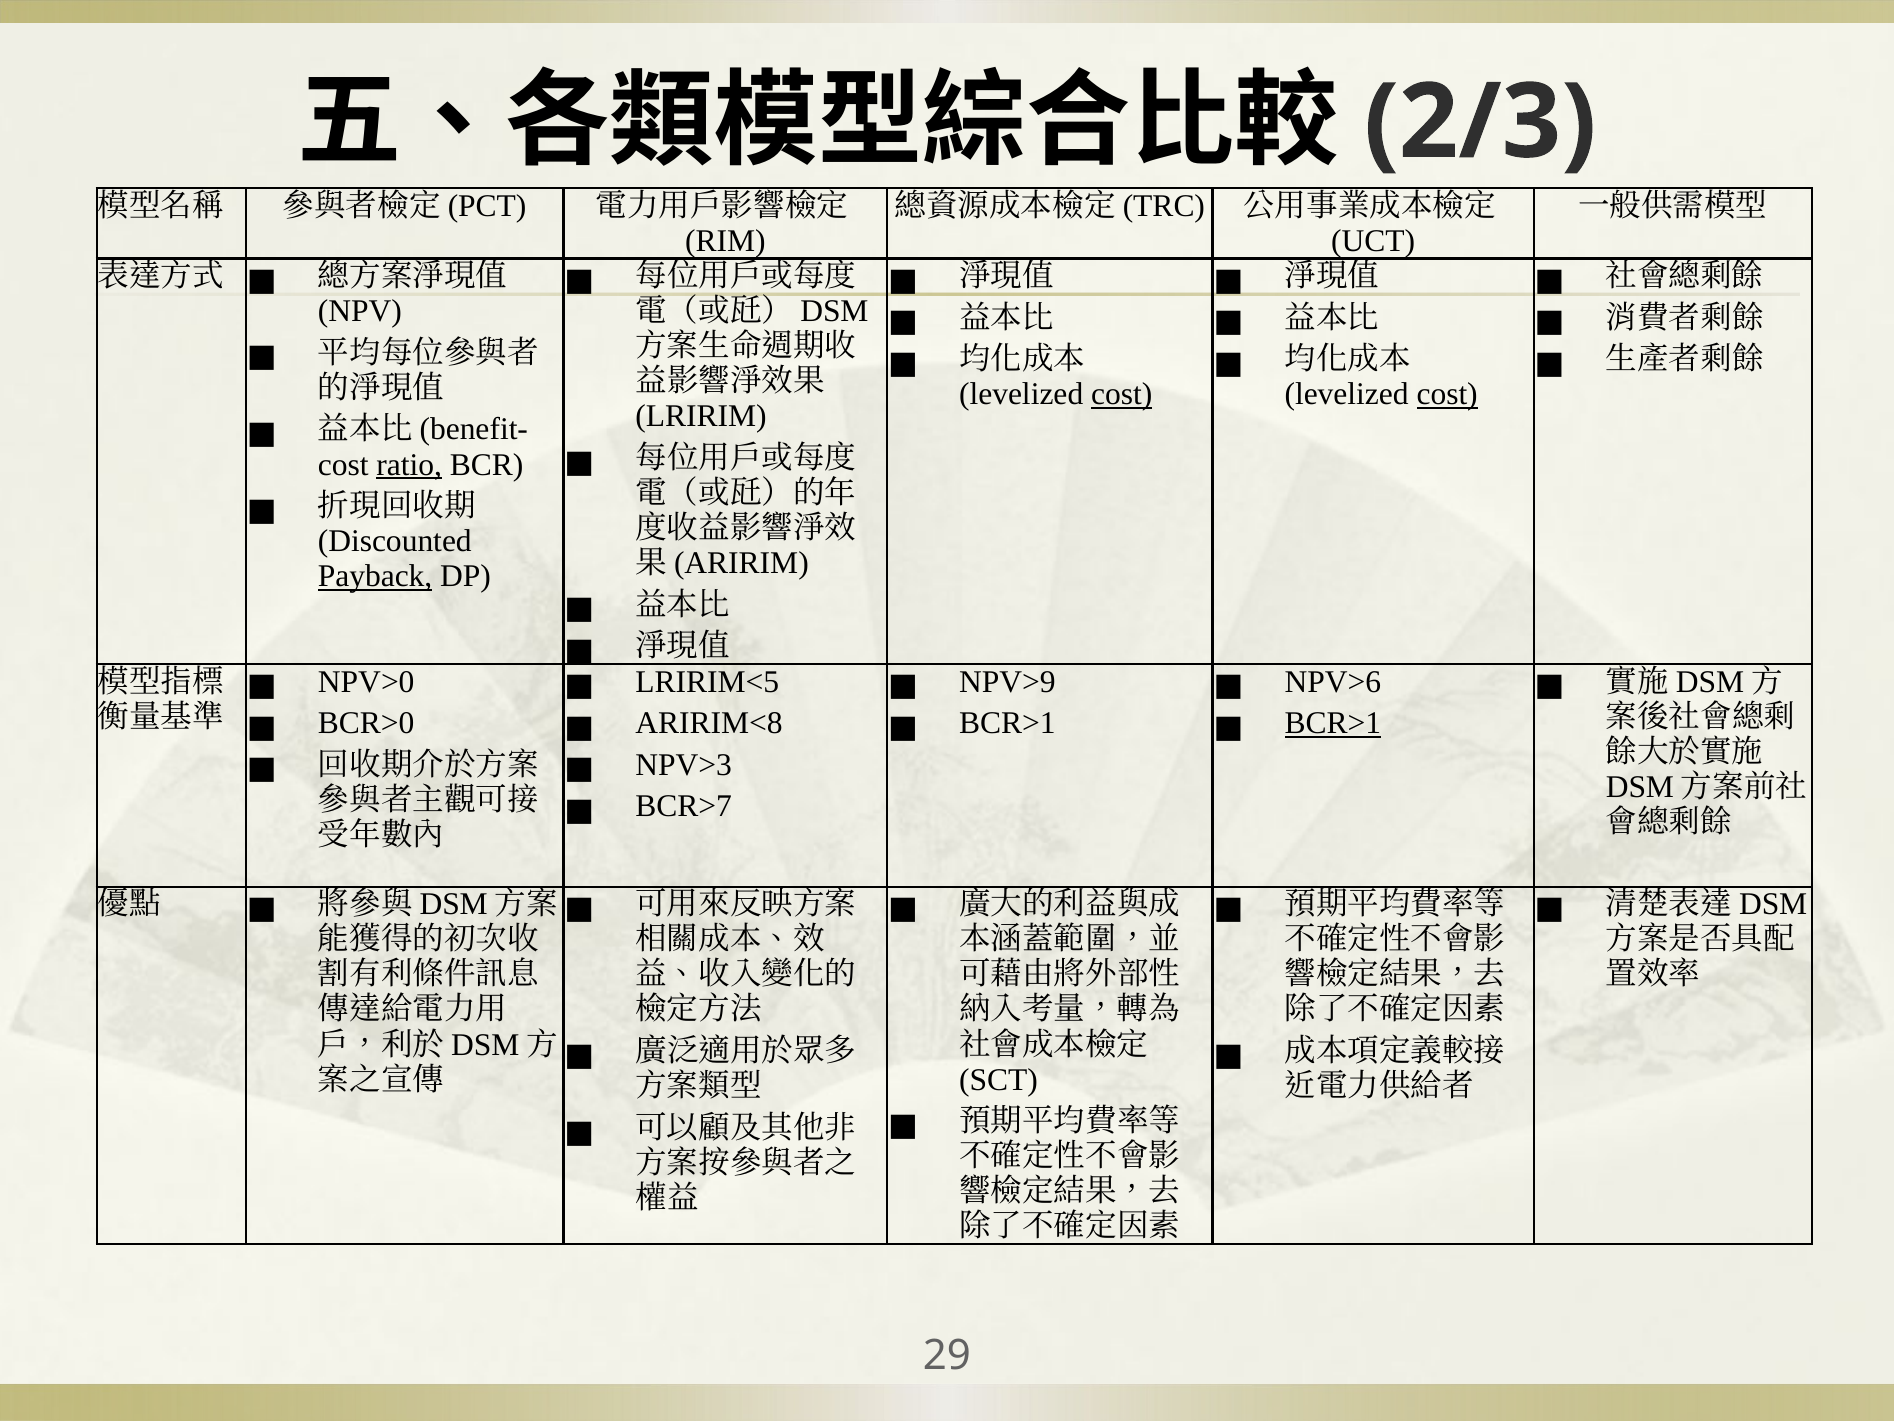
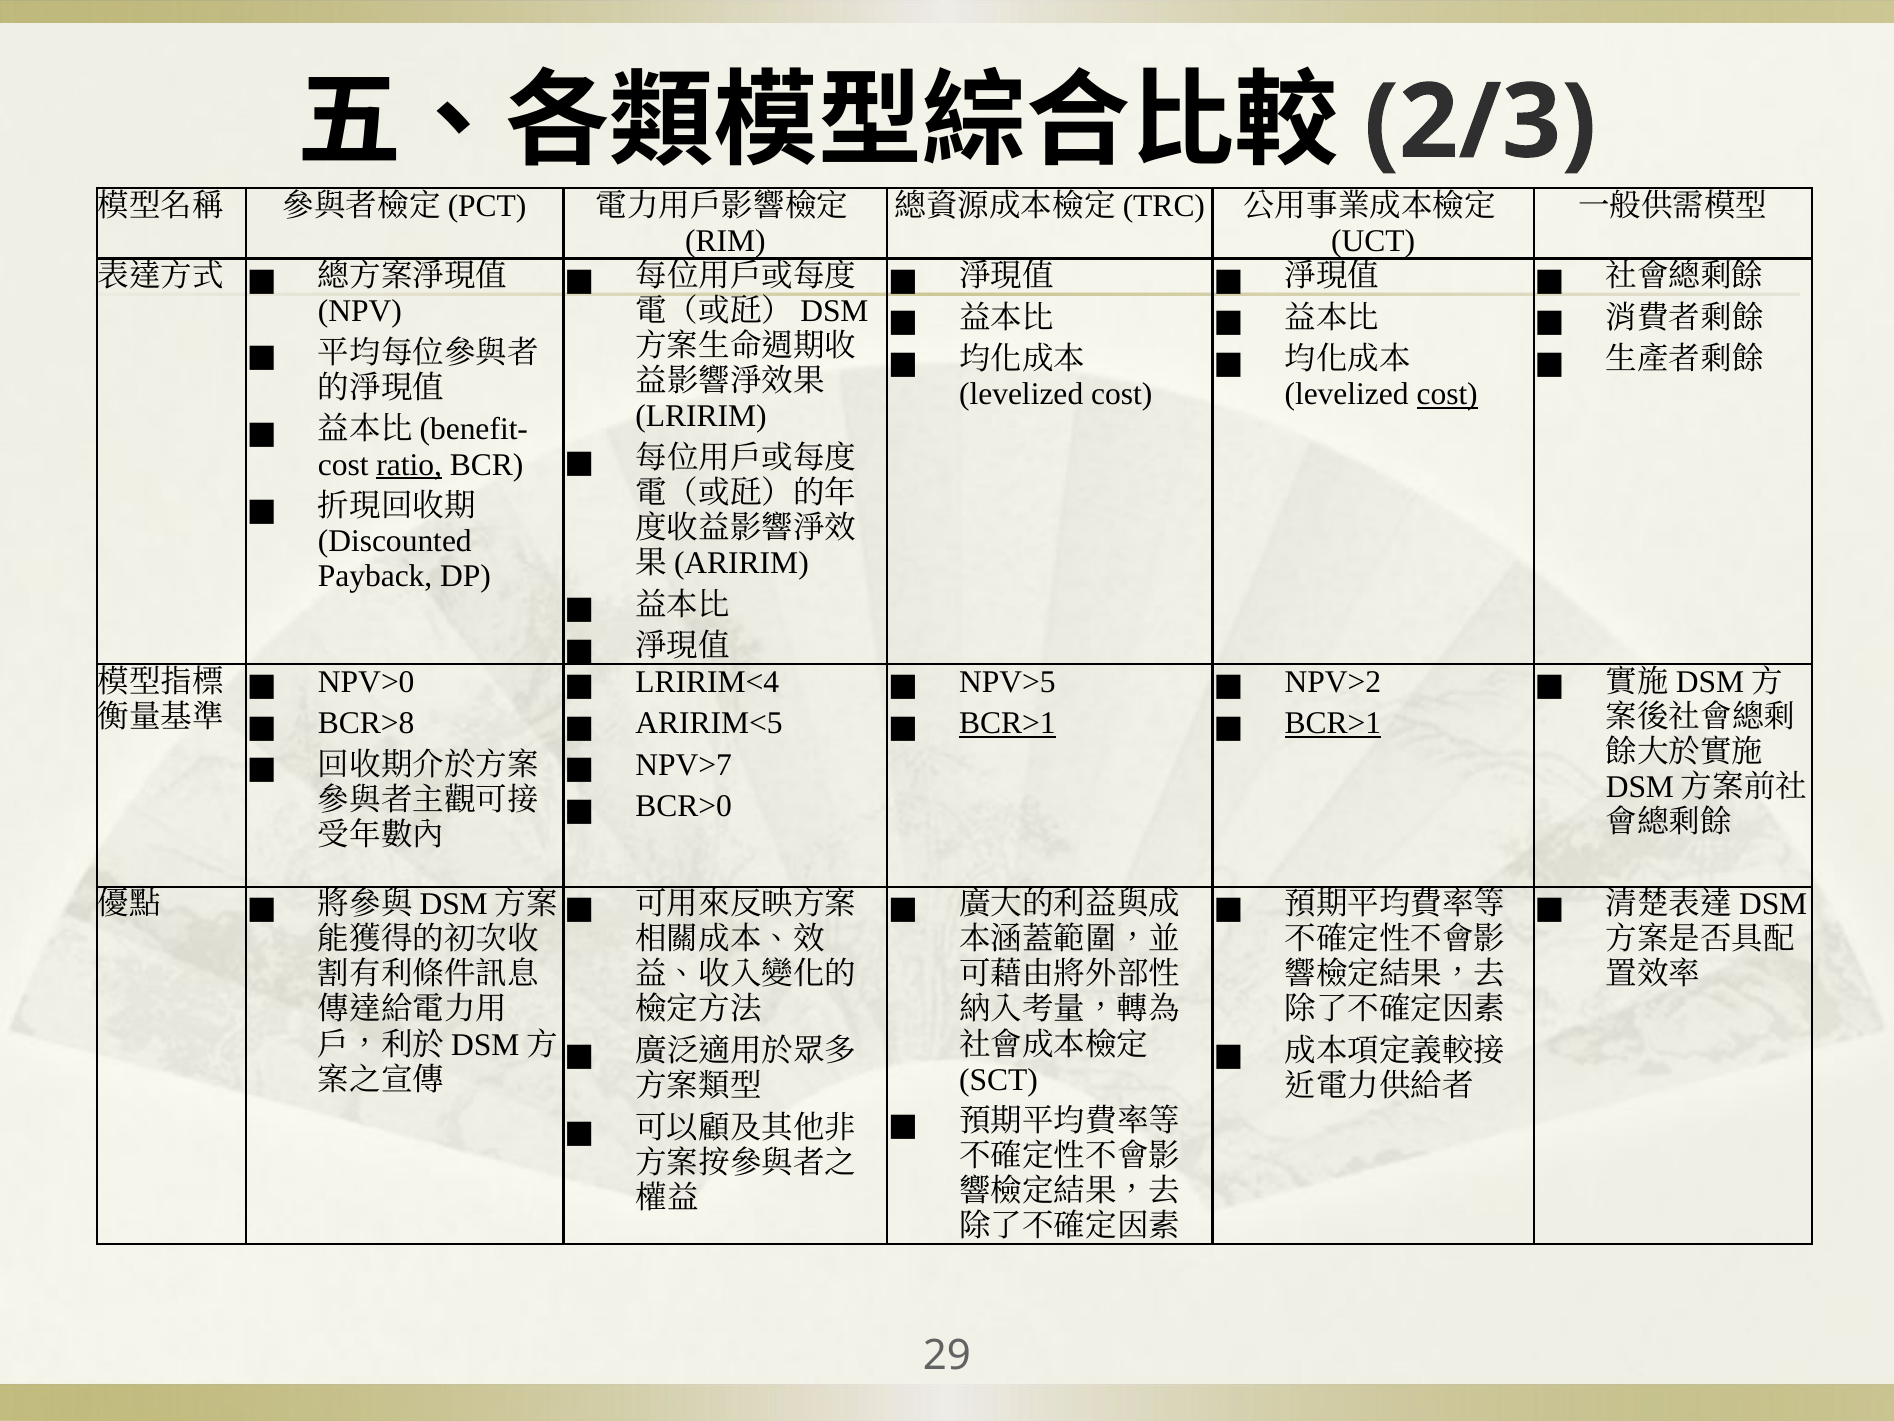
cost at (1122, 394) underline: present -> none
Payback underline: present -> none
LRIRIM<5: LRIRIM<5 -> LRIRIM<4
NPV>9: NPV>9 -> NPV>5
NPV>6: NPV>6 -> NPV>2
BCR>0: BCR>0 -> BCR>8
ARIRIM<8: ARIRIM<8 -> ARIRIM<5
BCR>1 at (1007, 723) underline: none -> present
NPV>3: NPV>3 -> NPV>7
BCR>7: BCR>7 -> BCR>0
